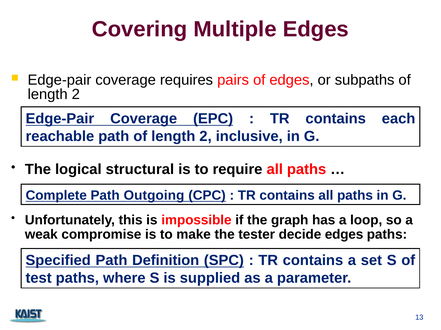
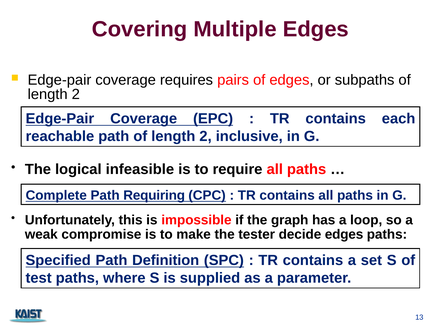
structural: structural -> infeasible
Outgoing: Outgoing -> Requiring
